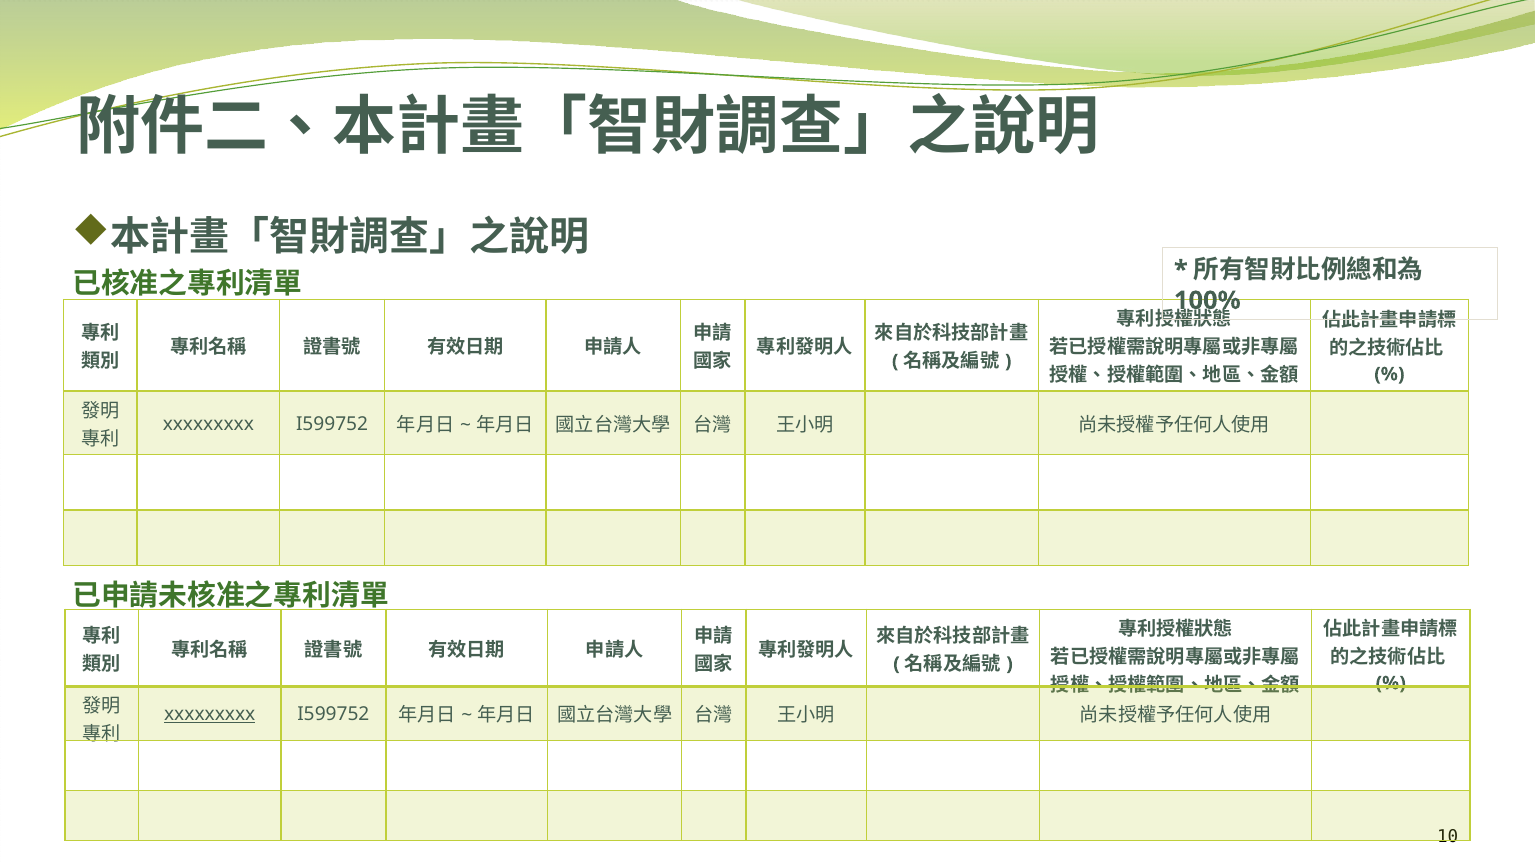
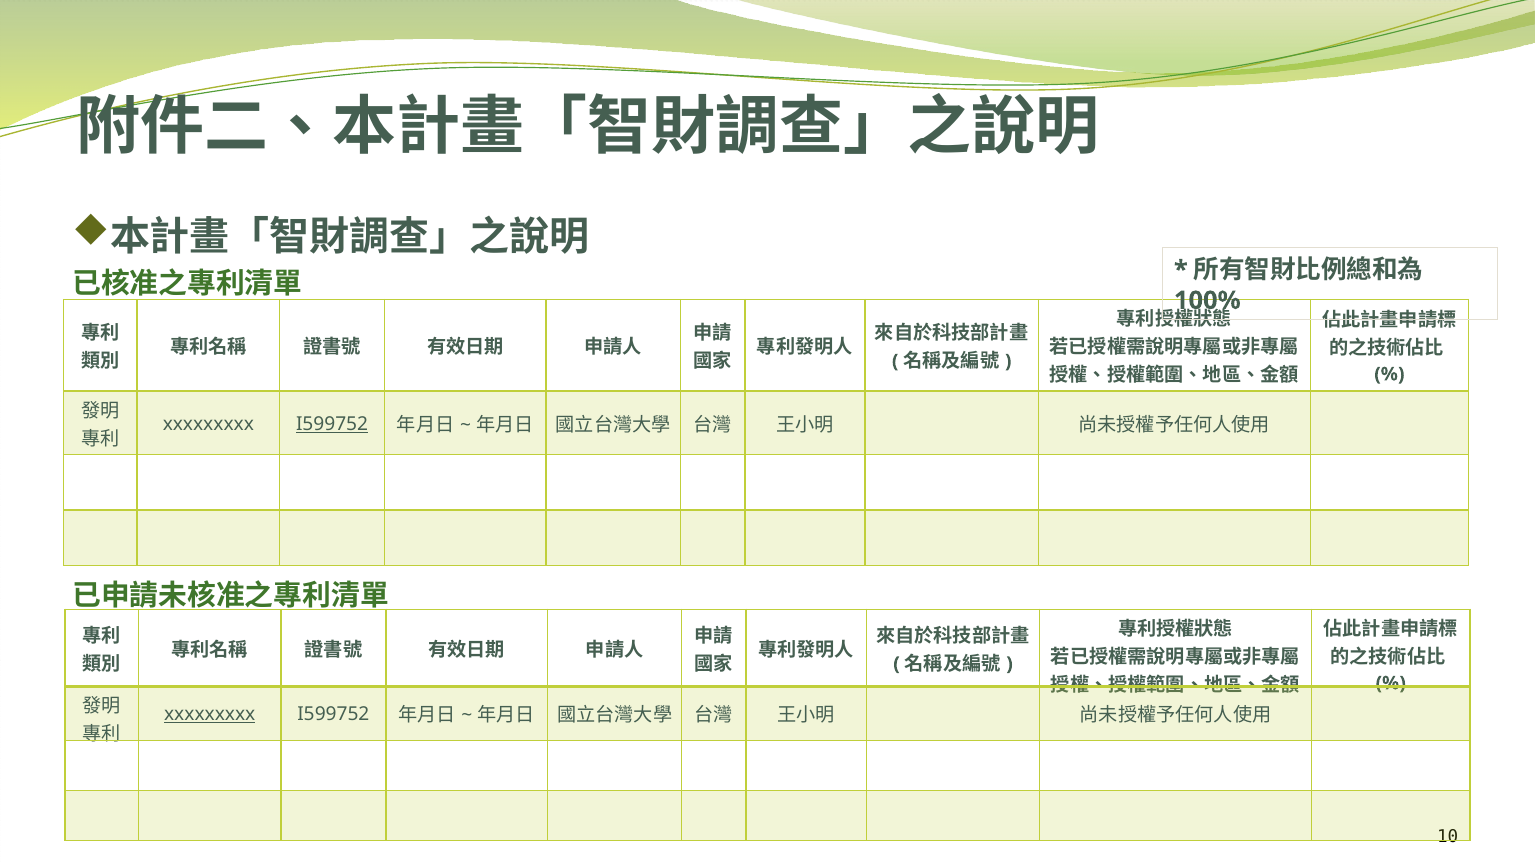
I599752 at (332, 424) underline: none -> present
